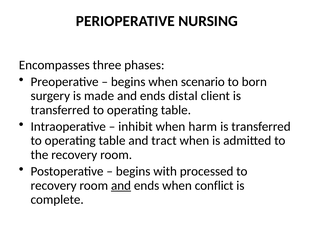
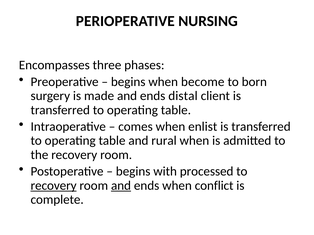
scenario: scenario -> become
inhibit: inhibit -> comes
harm: harm -> enlist
tract: tract -> rural
recovery at (54, 186) underline: none -> present
